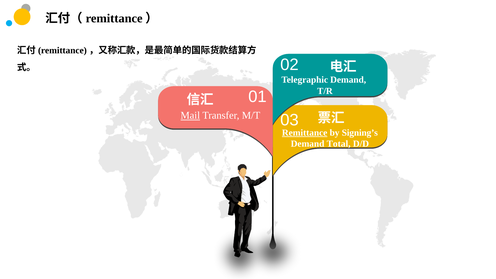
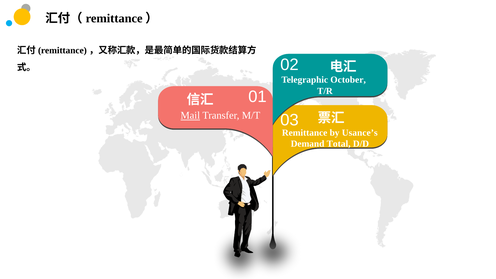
Telegraphic Demand: Demand -> October
Remittance underline: present -> none
Signing’s: Signing’s -> Usance’s
